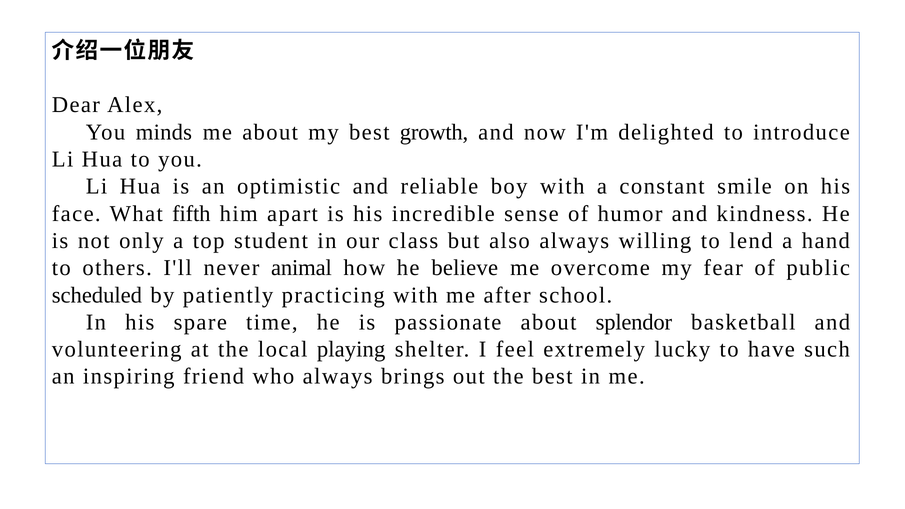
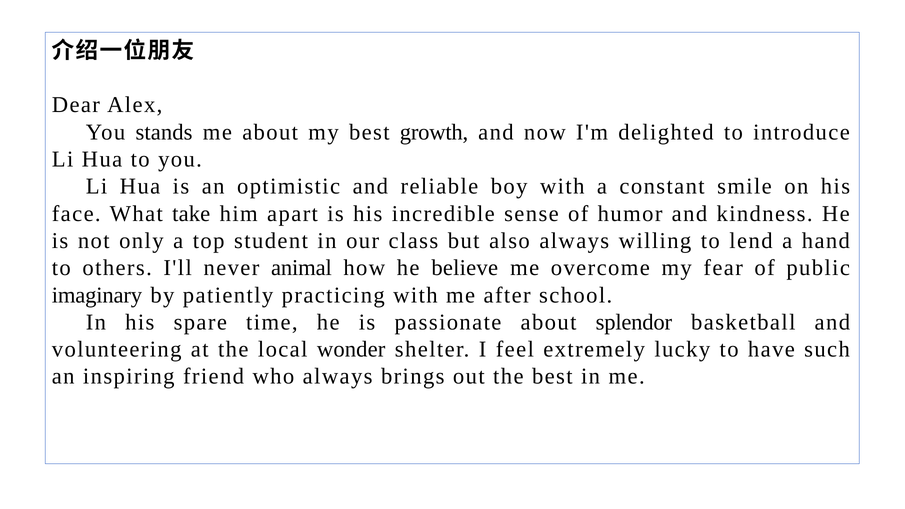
minds: minds -> stands
fifth: fifth -> take
scheduled: scheduled -> imaginary
playing: playing -> wonder
